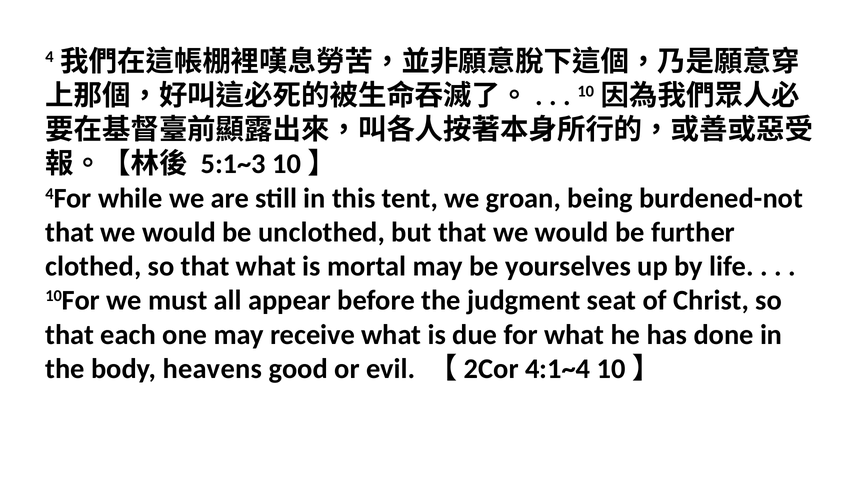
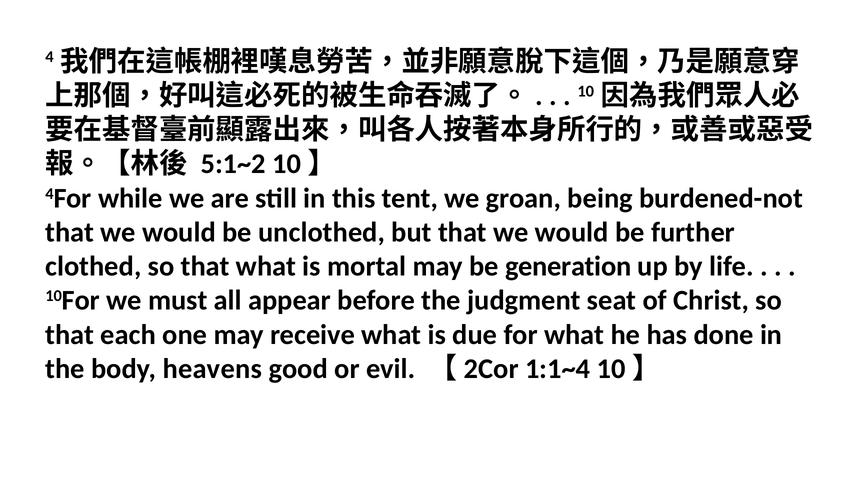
5:1~3: 5:1~3 -> 5:1~2
yourselves: yourselves -> generation
4:1~4: 4:1~4 -> 1:1~4
